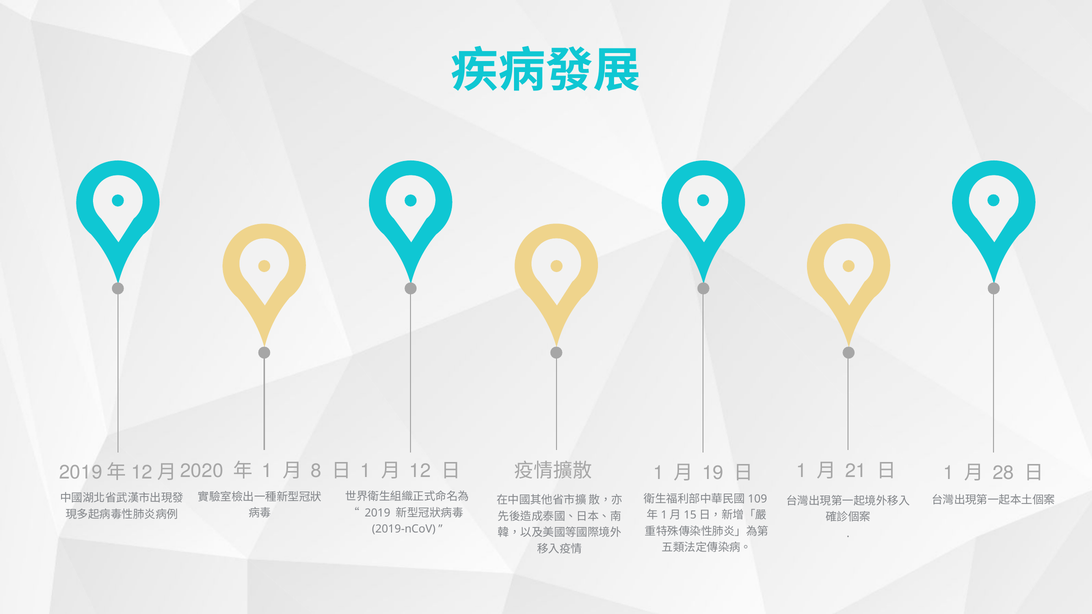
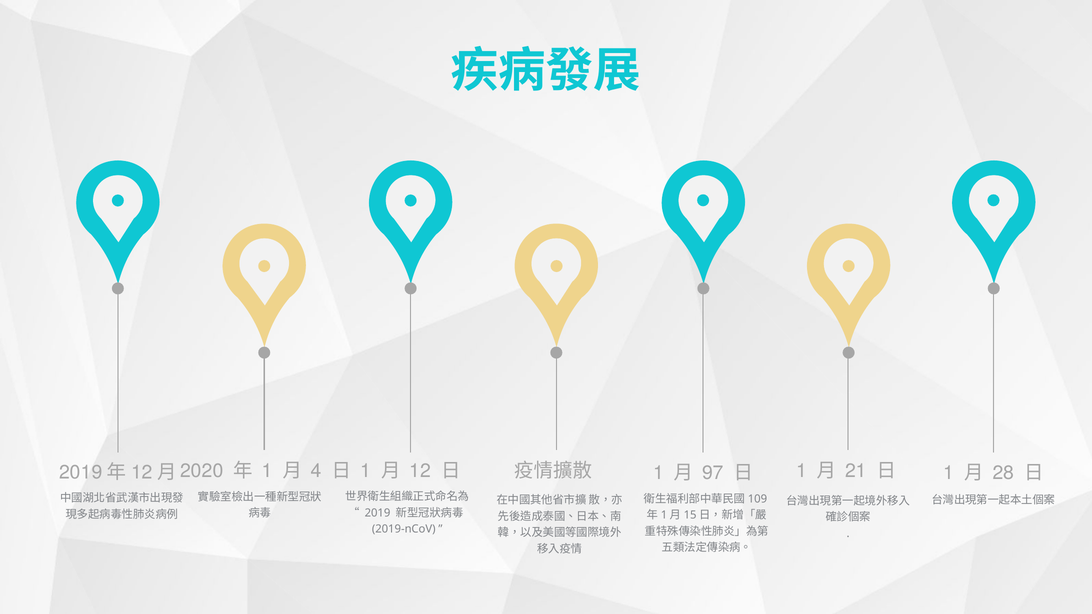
8: 8 -> 4
19: 19 -> 97
